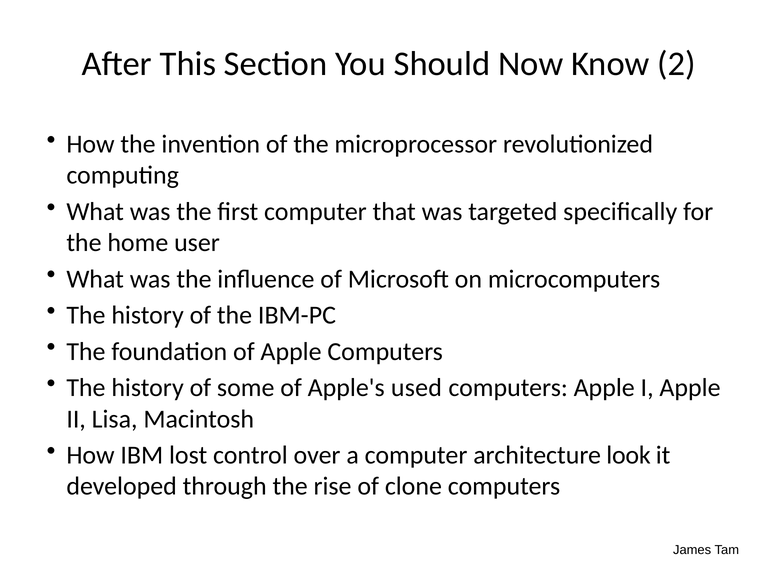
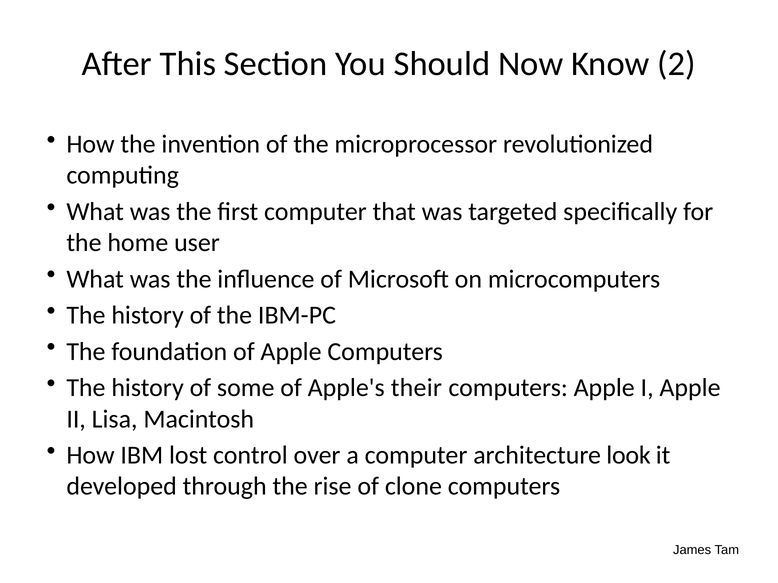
used: used -> their
